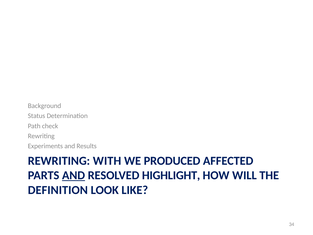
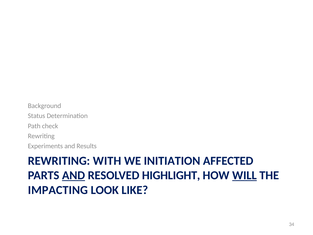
PRODUCED: PRODUCED -> INITIATION
WILL underline: none -> present
DEFINITION: DEFINITION -> IMPACTING
